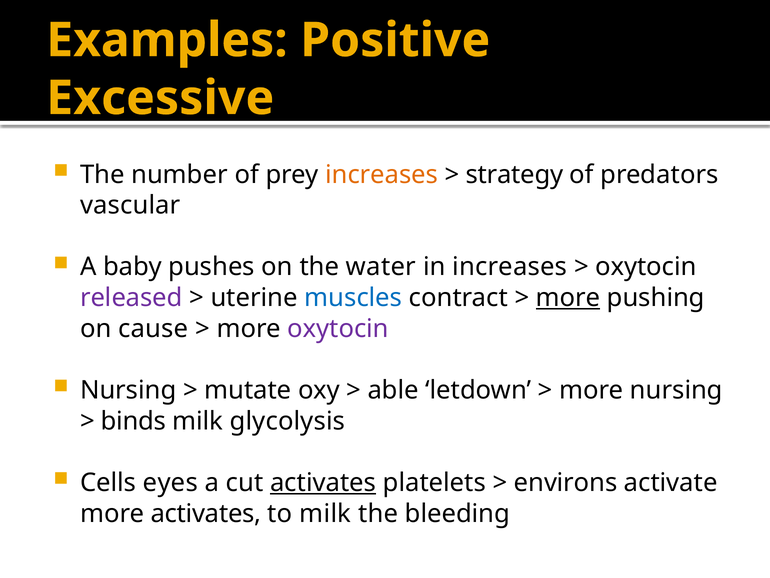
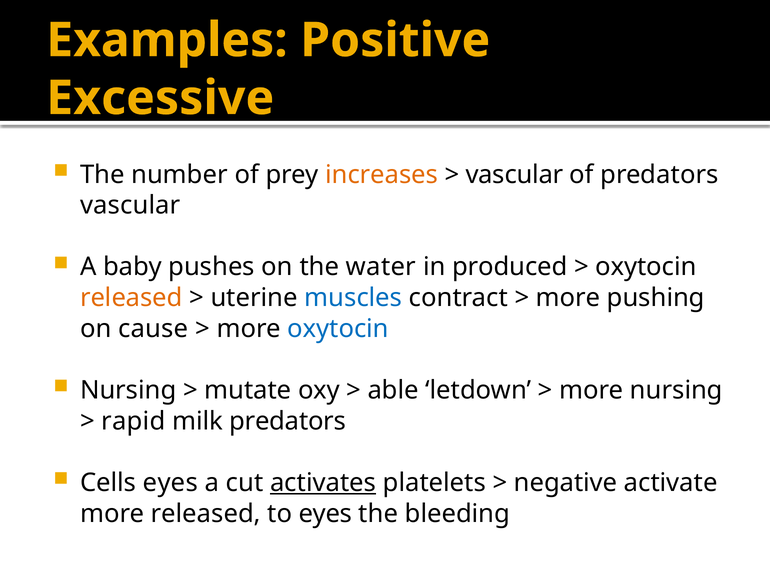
strategy at (514, 174): strategy -> vascular
in increases: increases -> produced
released at (131, 298) colour: purple -> orange
more at (568, 298) underline: present -> none
oxytocin at (338, 328) colour: purple -> blue
binds: binds -> rapid
milk glycolysis: glycolysis -> predators
environs: environs -> negative
more activates: activates -> released
to milk: milk -> eyes
